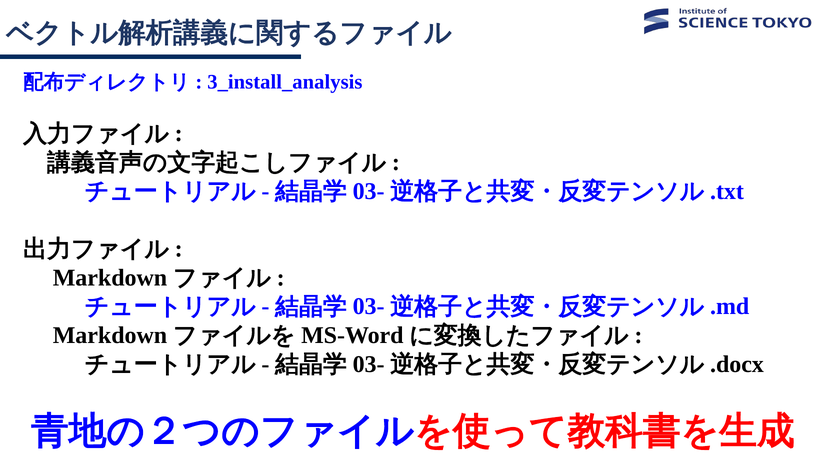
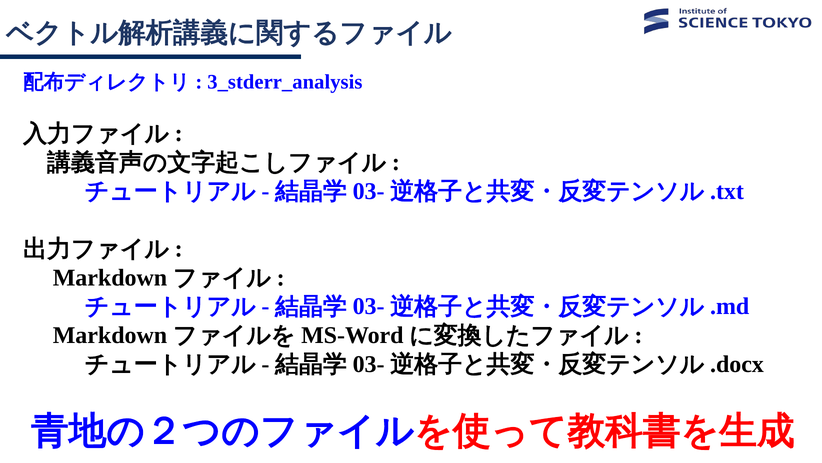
3_install_analysis: 3_install_analysis -> 3_stderr_analysis
